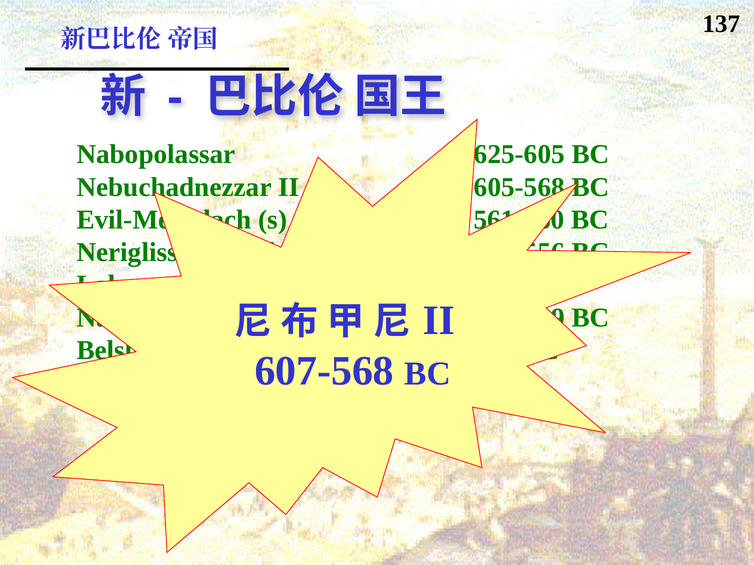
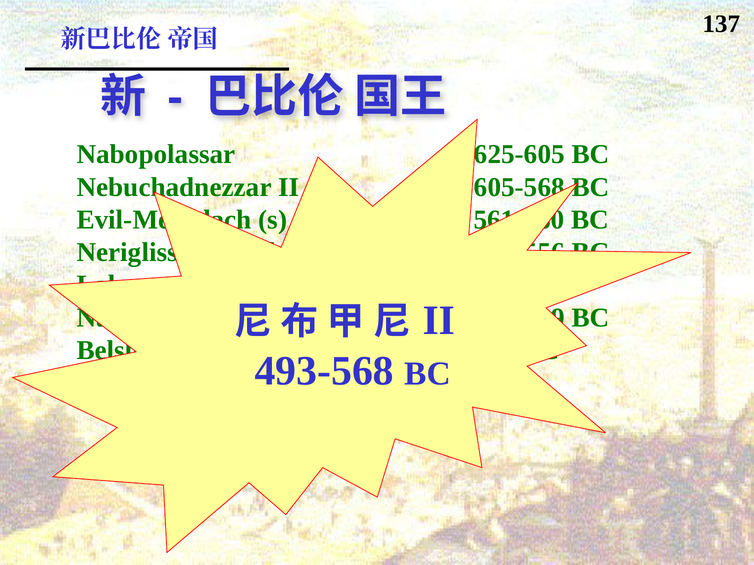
607-568: 607-568 -> 493-568
